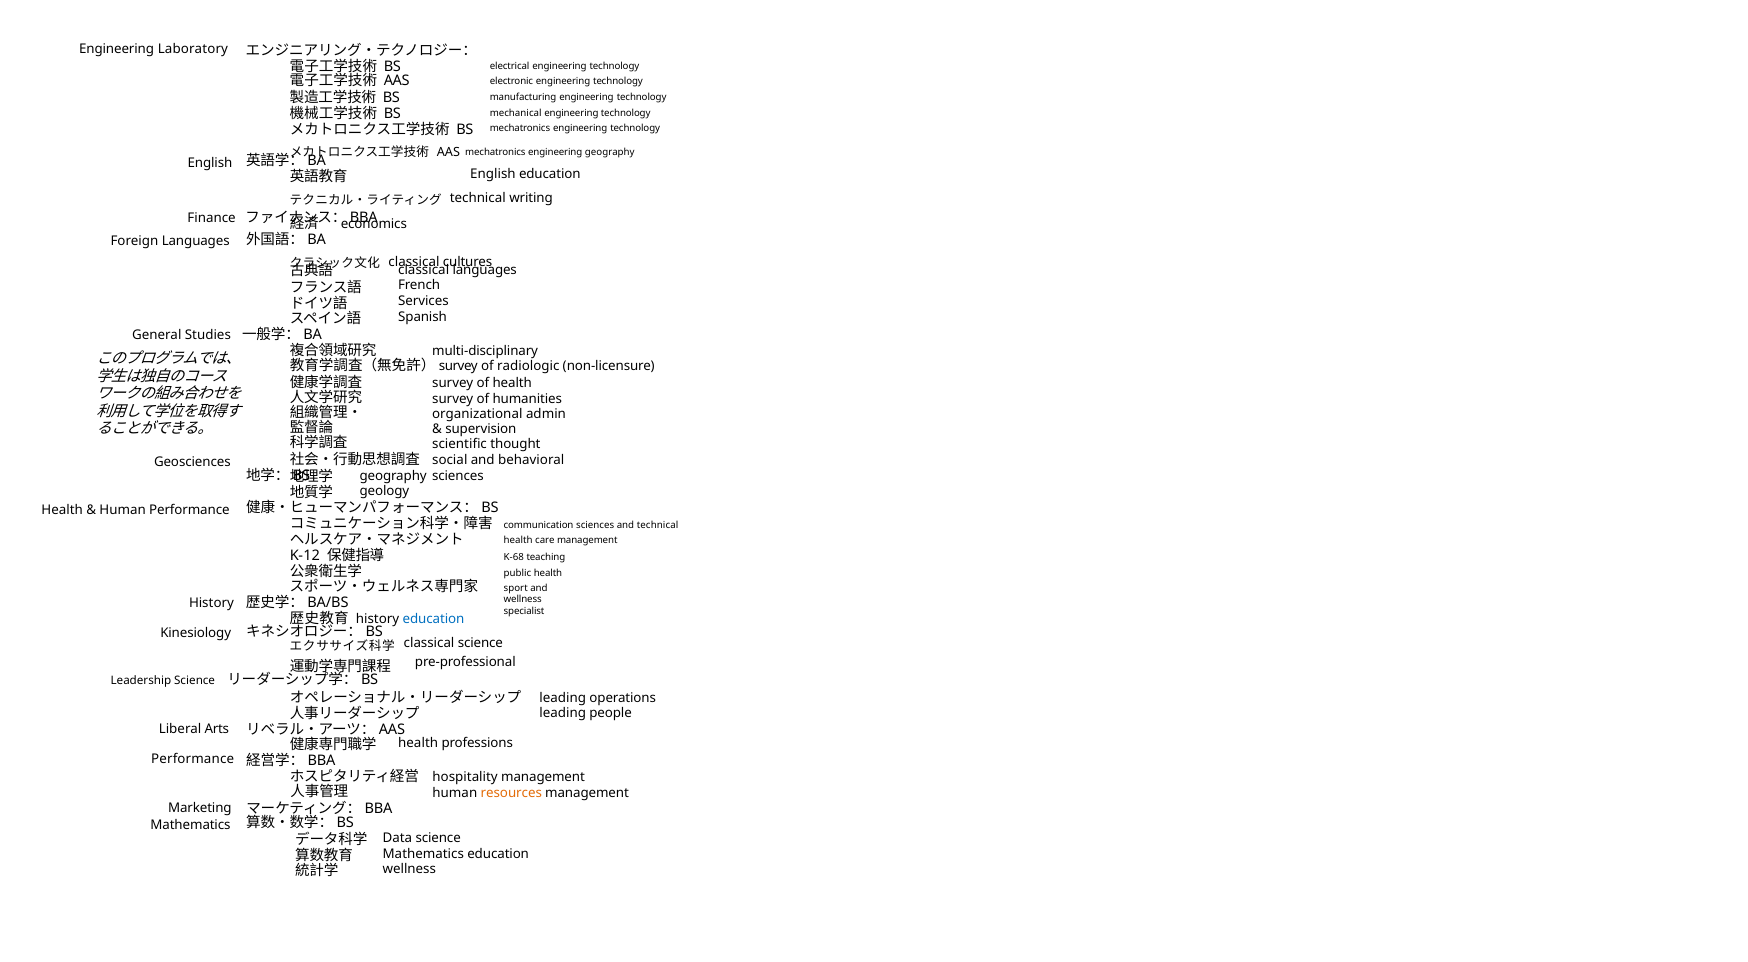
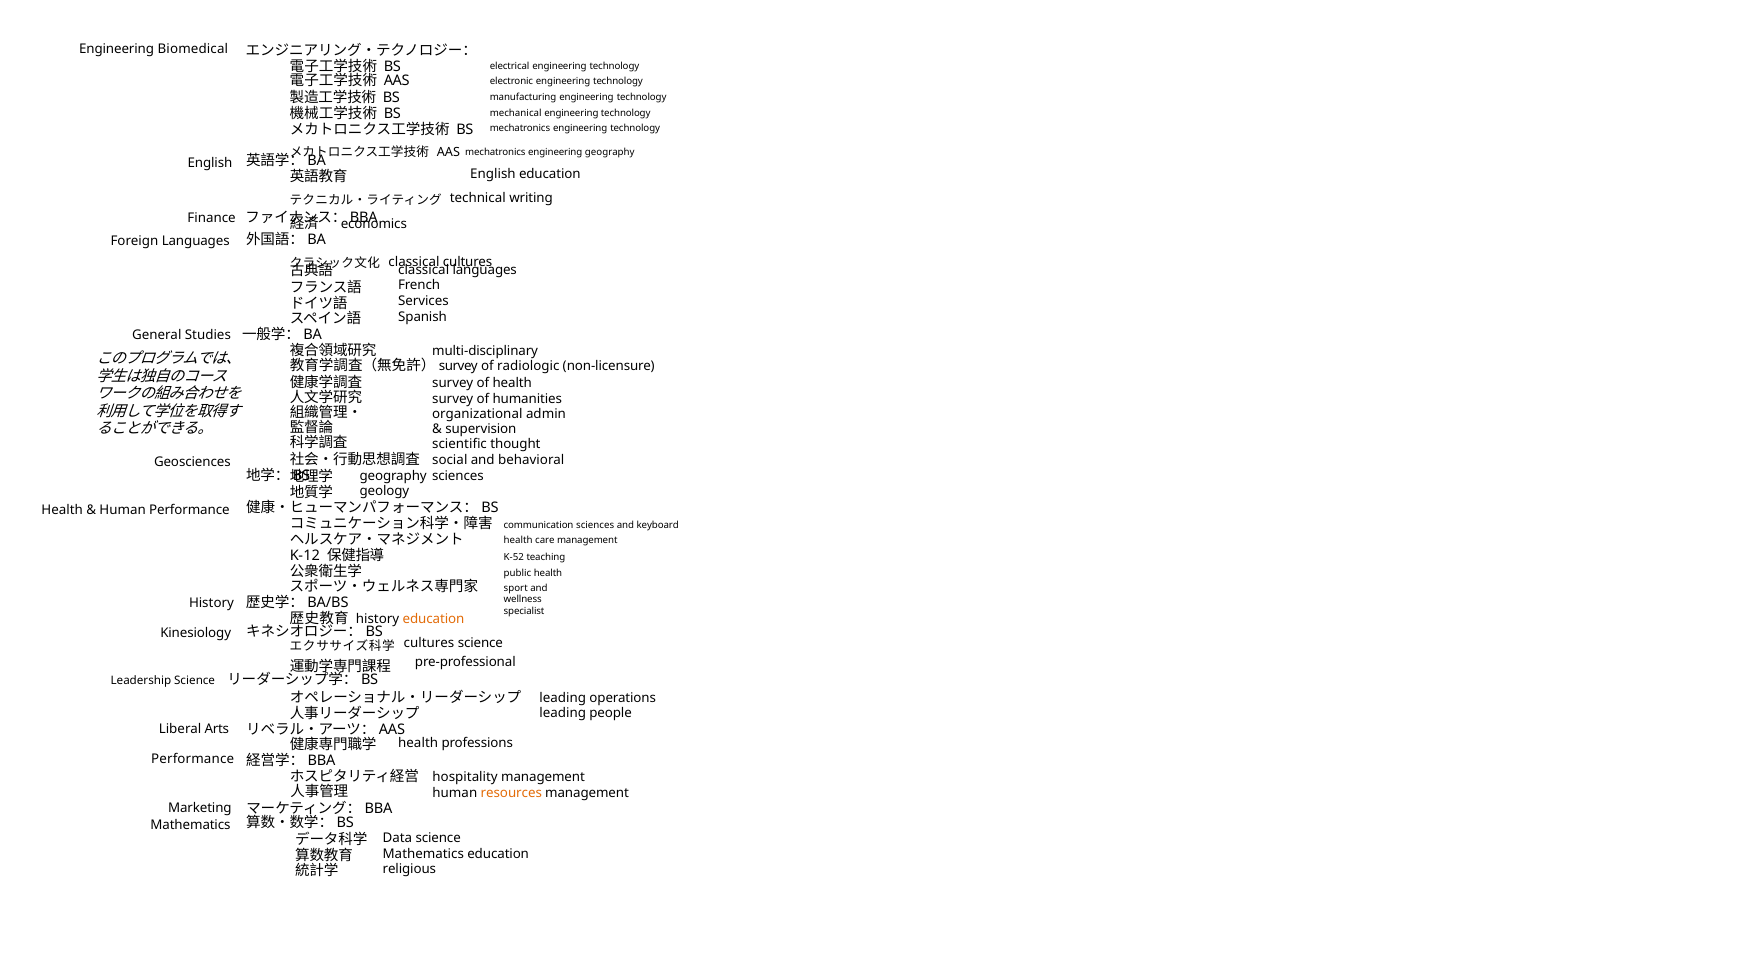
Laboratory: Laboratory -> Biomedical
and technical: technical -> keyboard
K-68: K-68 -> K-52
education at (434, 620) colour: blue -> orange
classical at (429, 643): classical -> cultures
wellness at (409, 869): wellness -> religious
